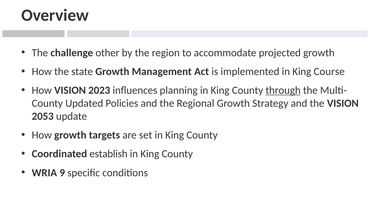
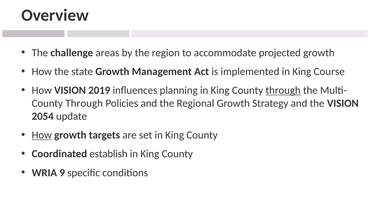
other: other -> areas
2023: 2023 -> 2019
Updated at (84, 103): Updated -> Through
2053: 2053 -> 2054
How at (42, 135) underline: none -> present
